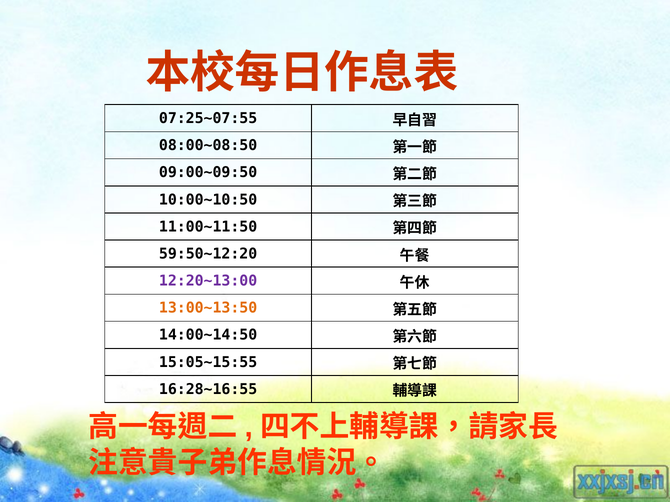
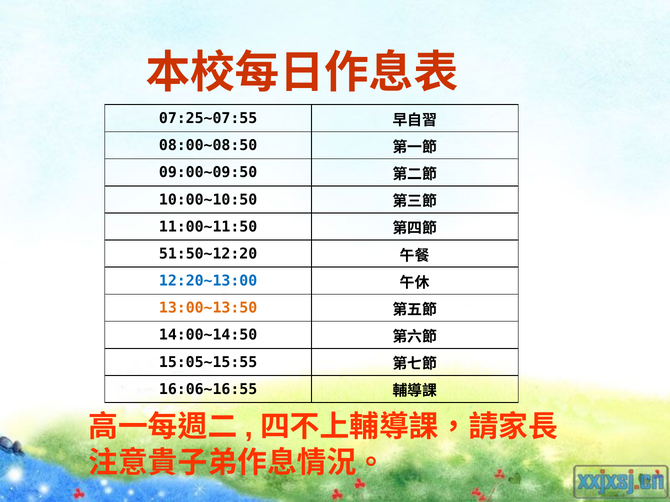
59:50~12:20: 59:50~12:20 -> 51:50~12:20
12:20~13:00 colour: purple -> blue
16:28~16:55: 16:28~16:55 -> 16:06~16:55
